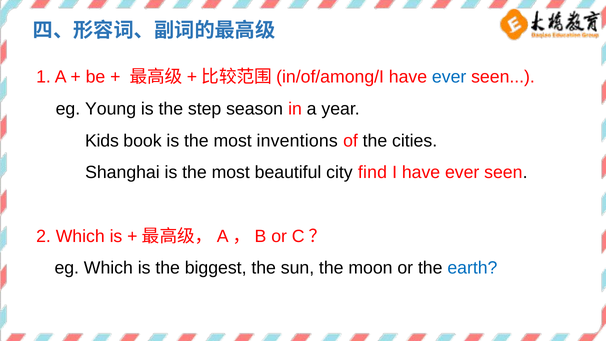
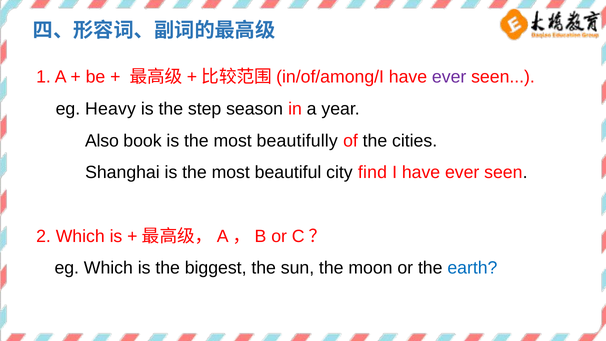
ever at (449, 77) colour: blue -> purple
Young: Young -> Heavy
Kids: Kids -> Also
inventions: inventions -> beautifully
